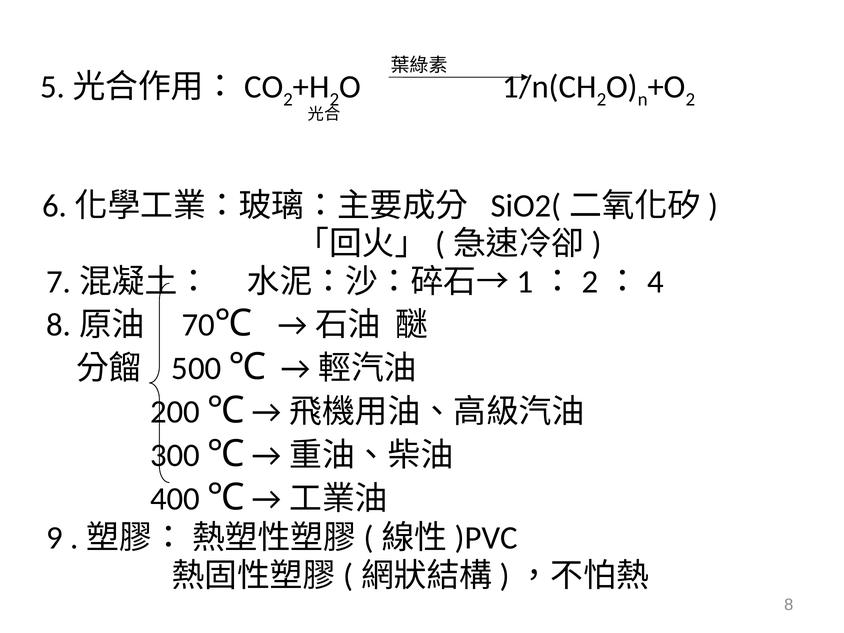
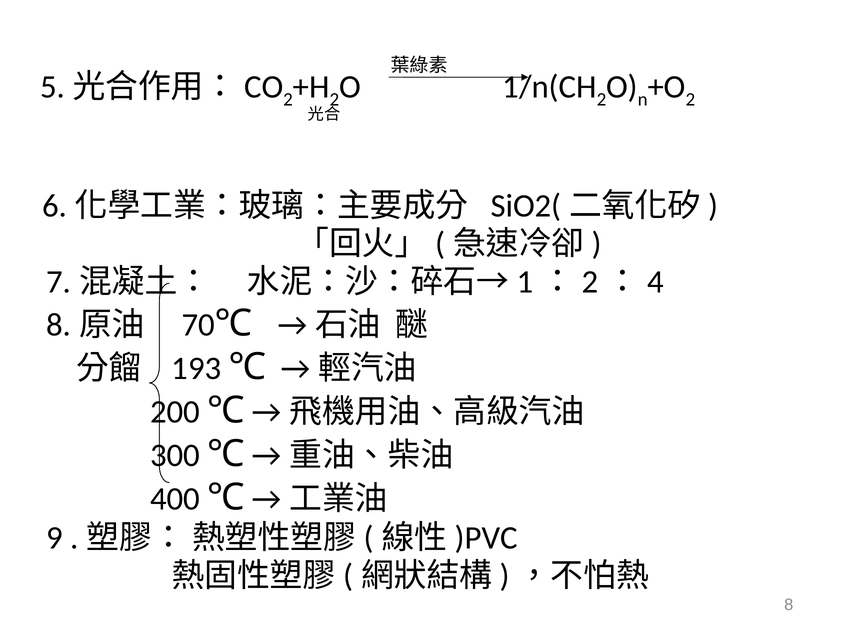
500: 500 -> 193
